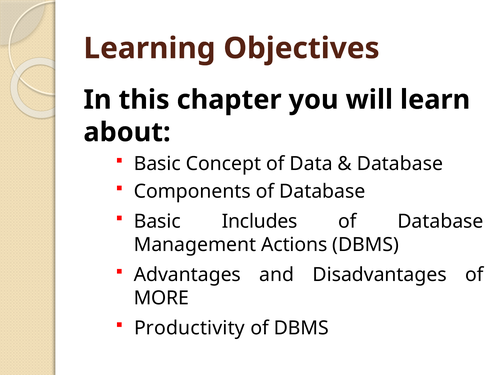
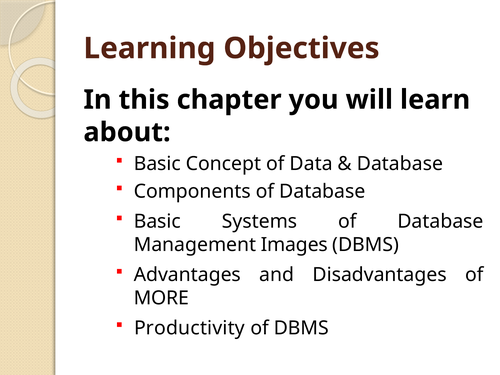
Includes: Includes -> Systems
Actions: Actions -> Images
